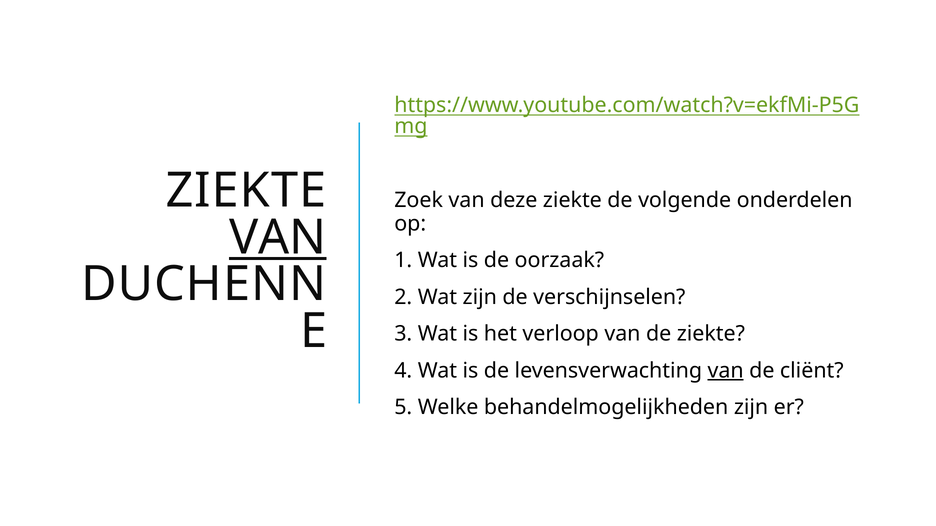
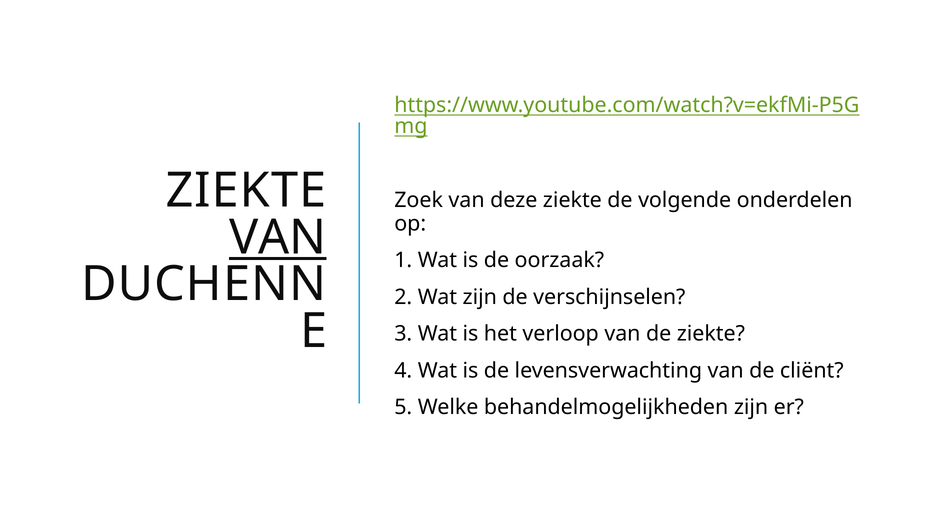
van at (726, 371) underline: present -> none
